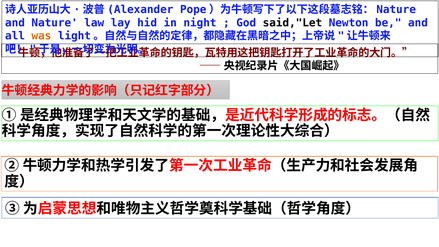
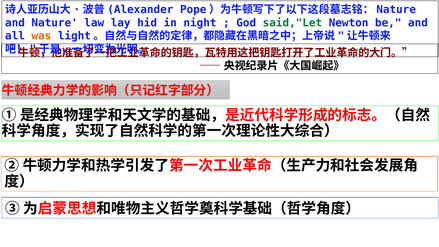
said,"Let colour: black -> green
